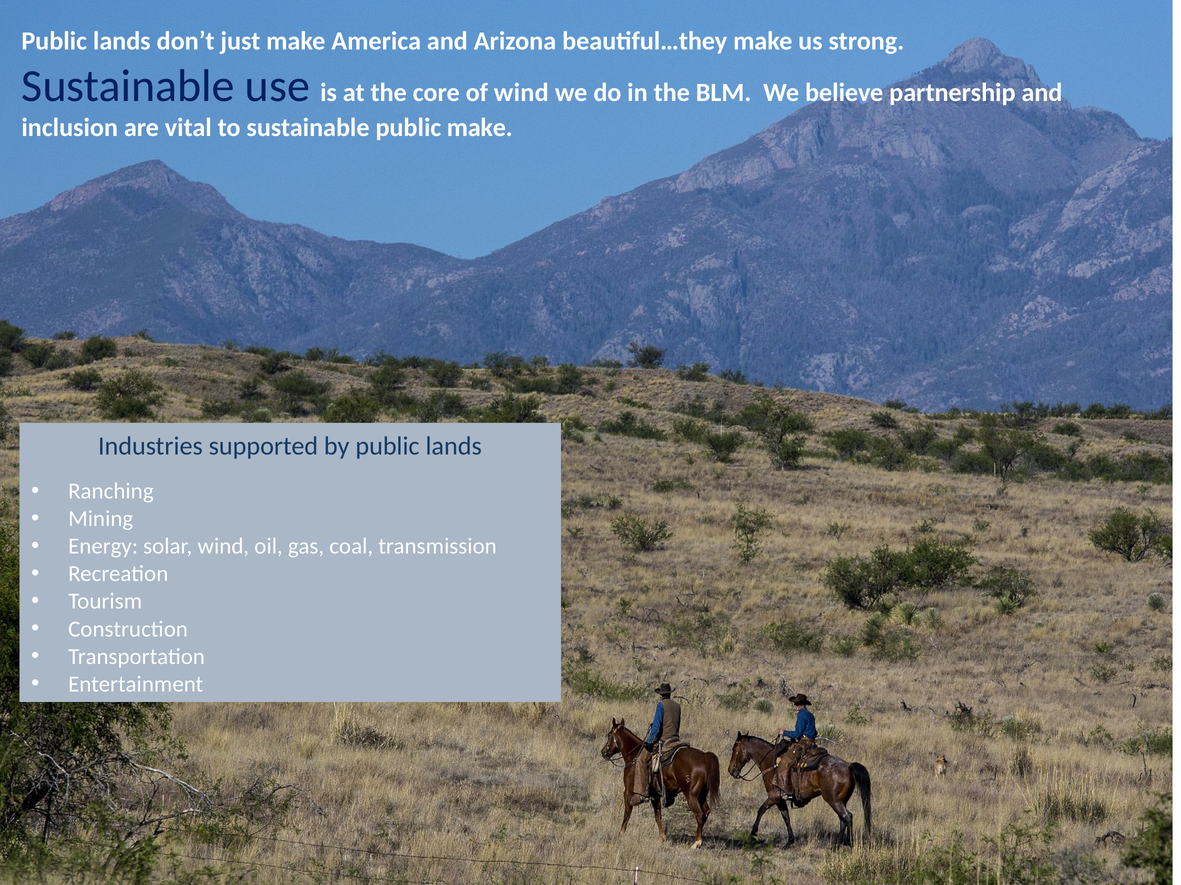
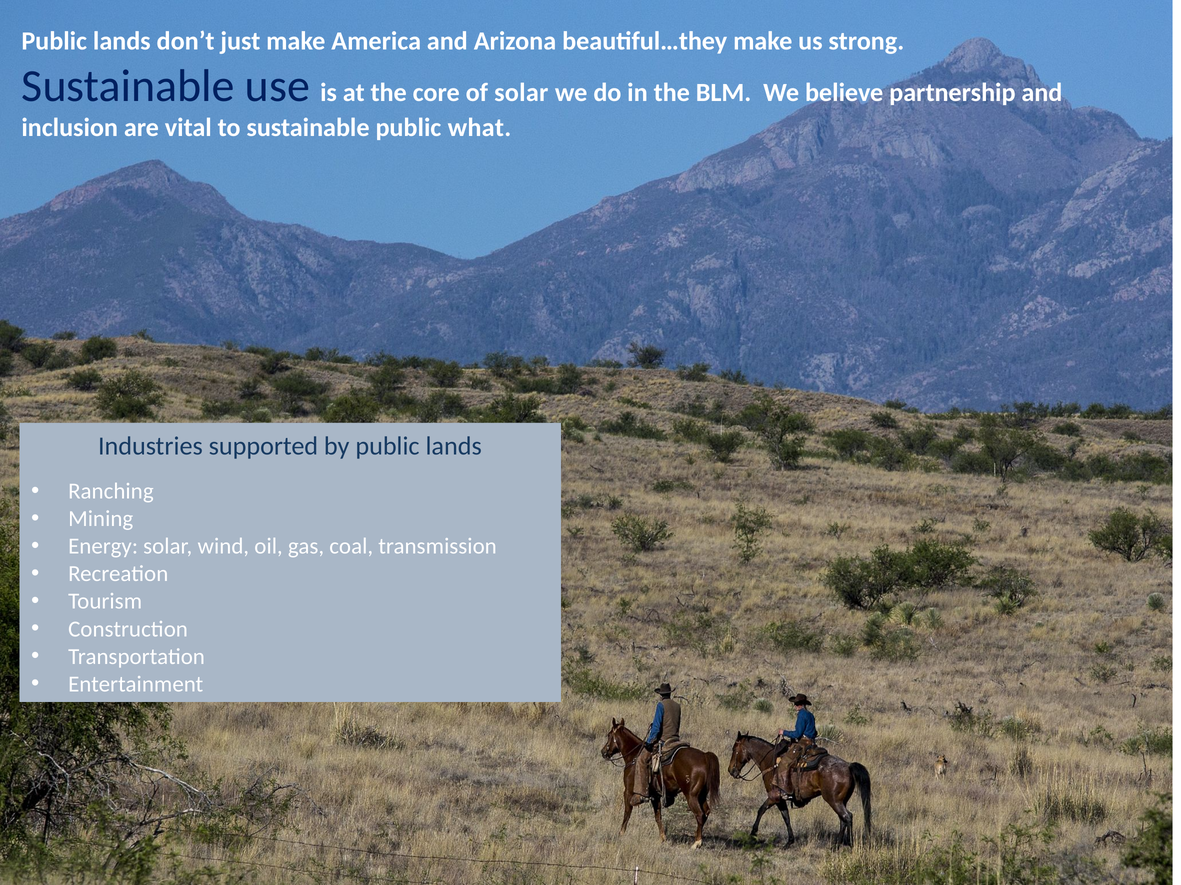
of wind: wind -> solar
public make: make -> what
